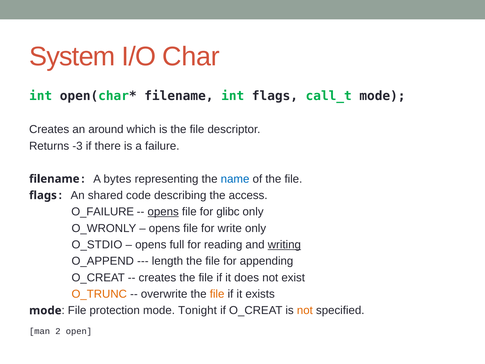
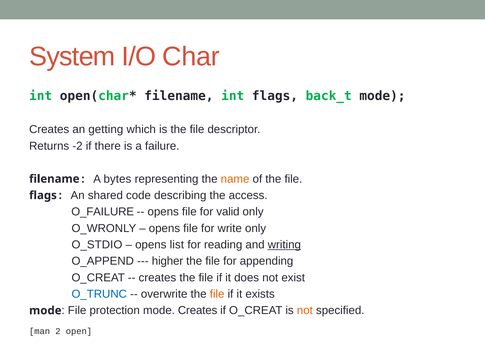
call_t: call_t -> back_t
around: around -> getting
-3: -3 -> -2
name colour: blue -> orange
opens at (163, 212) underline: present -> none
glibc: glibc -> valid
full: full -> list
length: length -> higher
O_TRUNC colour: orange -> blue
protection mode Tonight: Tonight -> Creates
